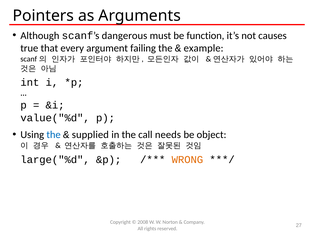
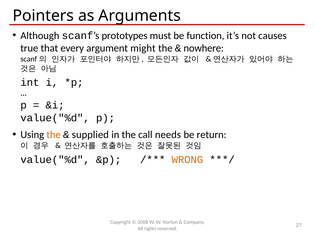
dangerous: dangerous -> prototypes
failing: failing -> might
example: example -> nowhere
the at (54, 135) colour: blue -> orange
object: object -> return
large("%d at (55, 160): large("%d -> value("%d
